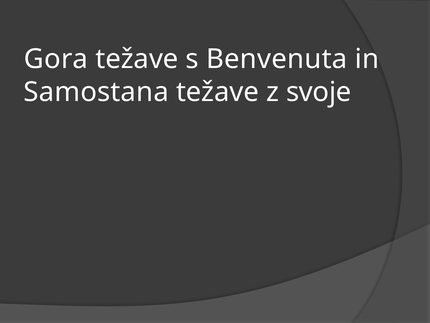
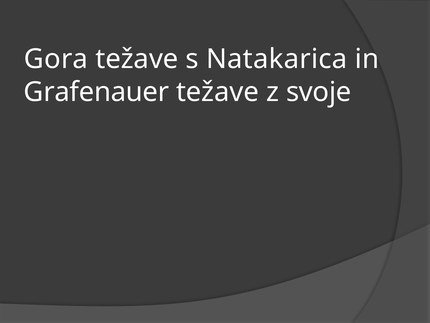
Benvenuta: Benvenuta -> Natakarica
Samostana: Samostana -> Grafenauer
